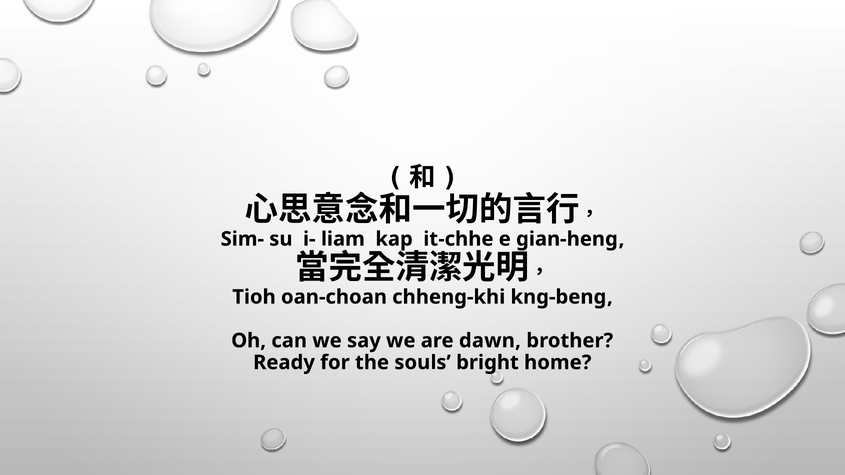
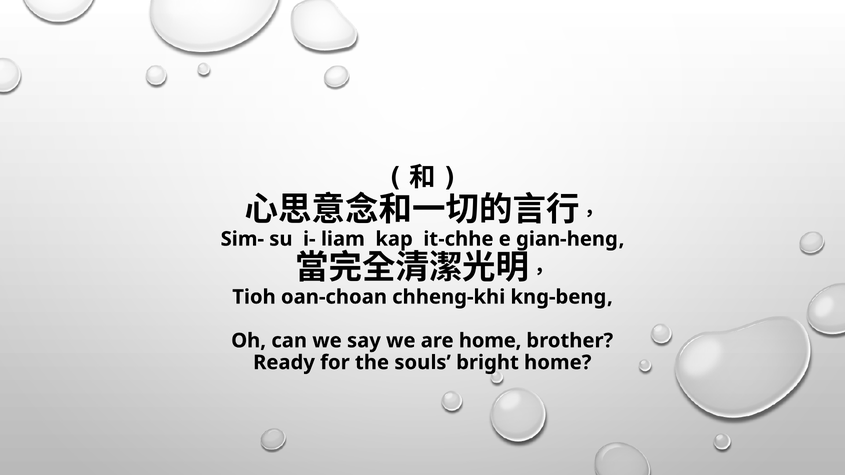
are dawn: dawn -> home
